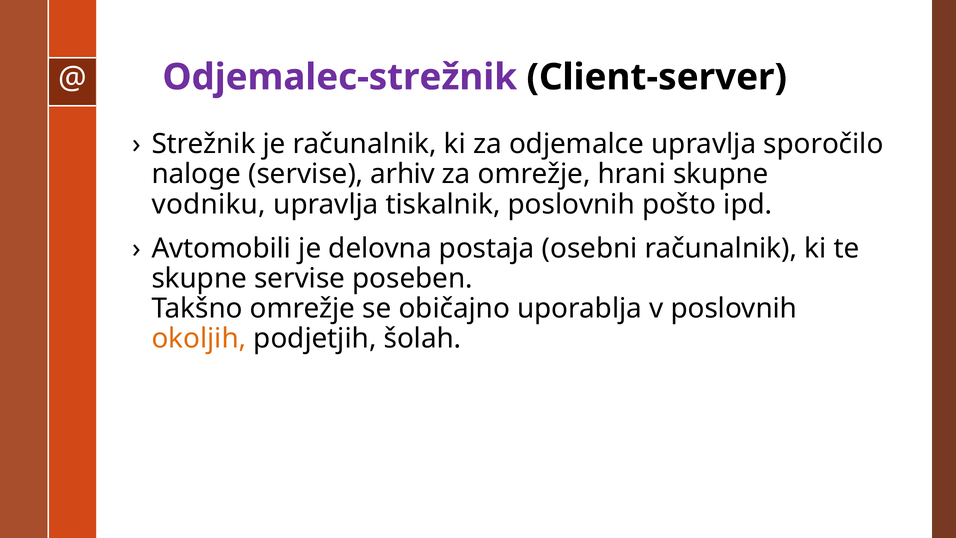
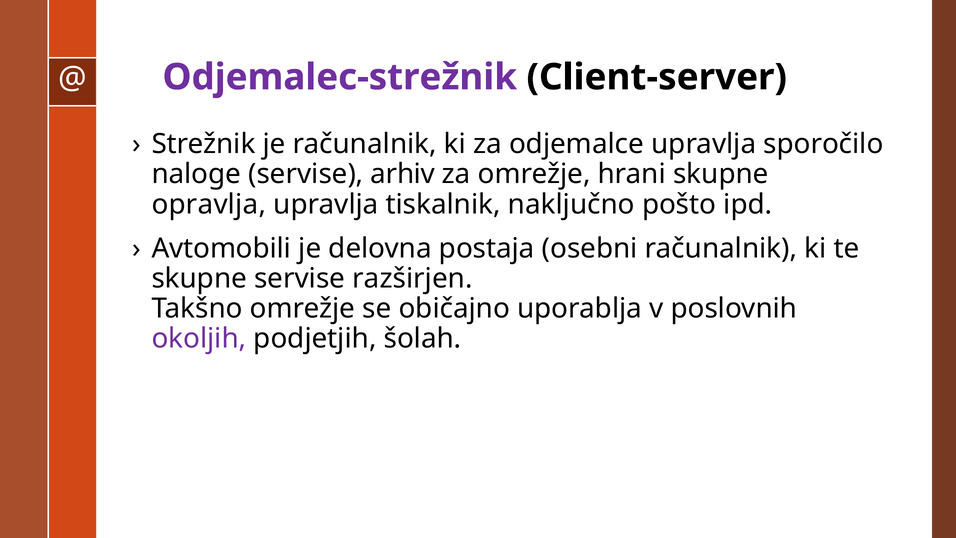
vodniku: vodniku -> opravlja
tiskalnik poslovnih: poslovnih -> naključno
poseben: poseben -> razširjen
okoljih colour: orange -> purple
